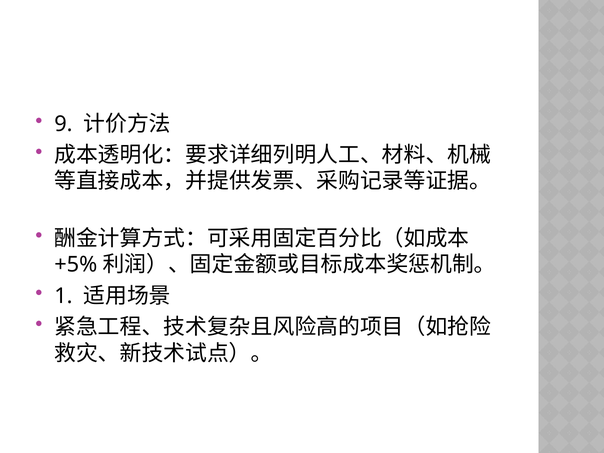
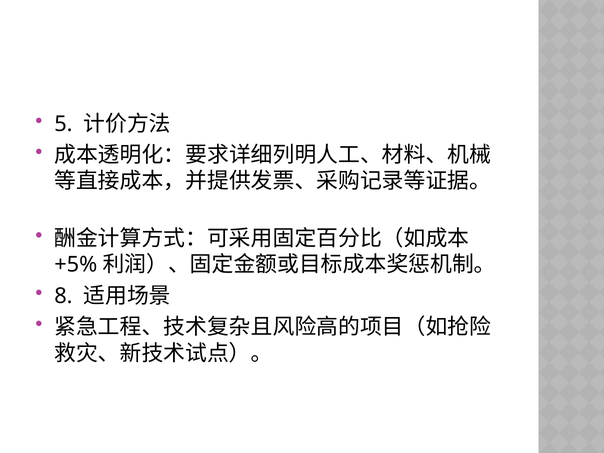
9: 9 -> 5
1: 1 -> 8
